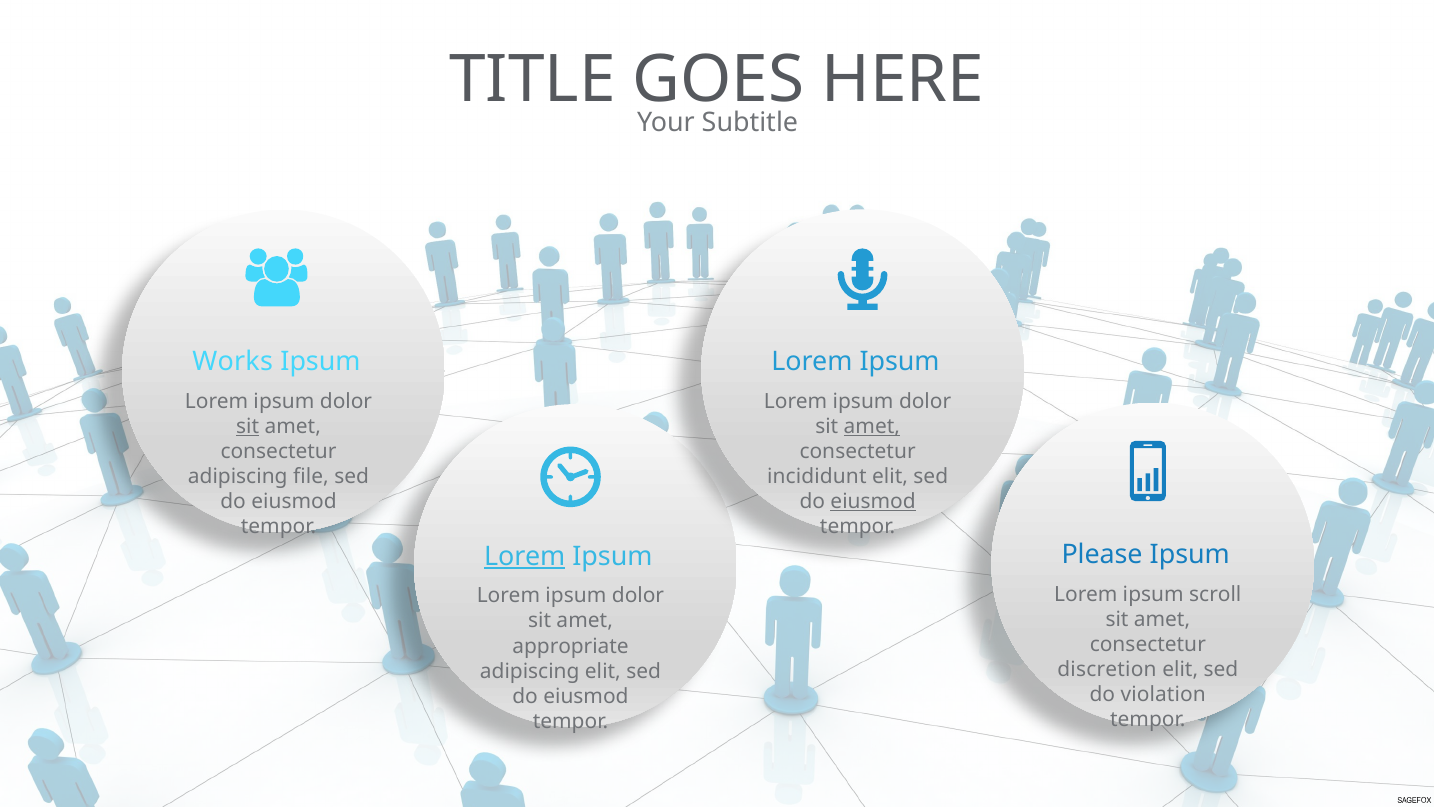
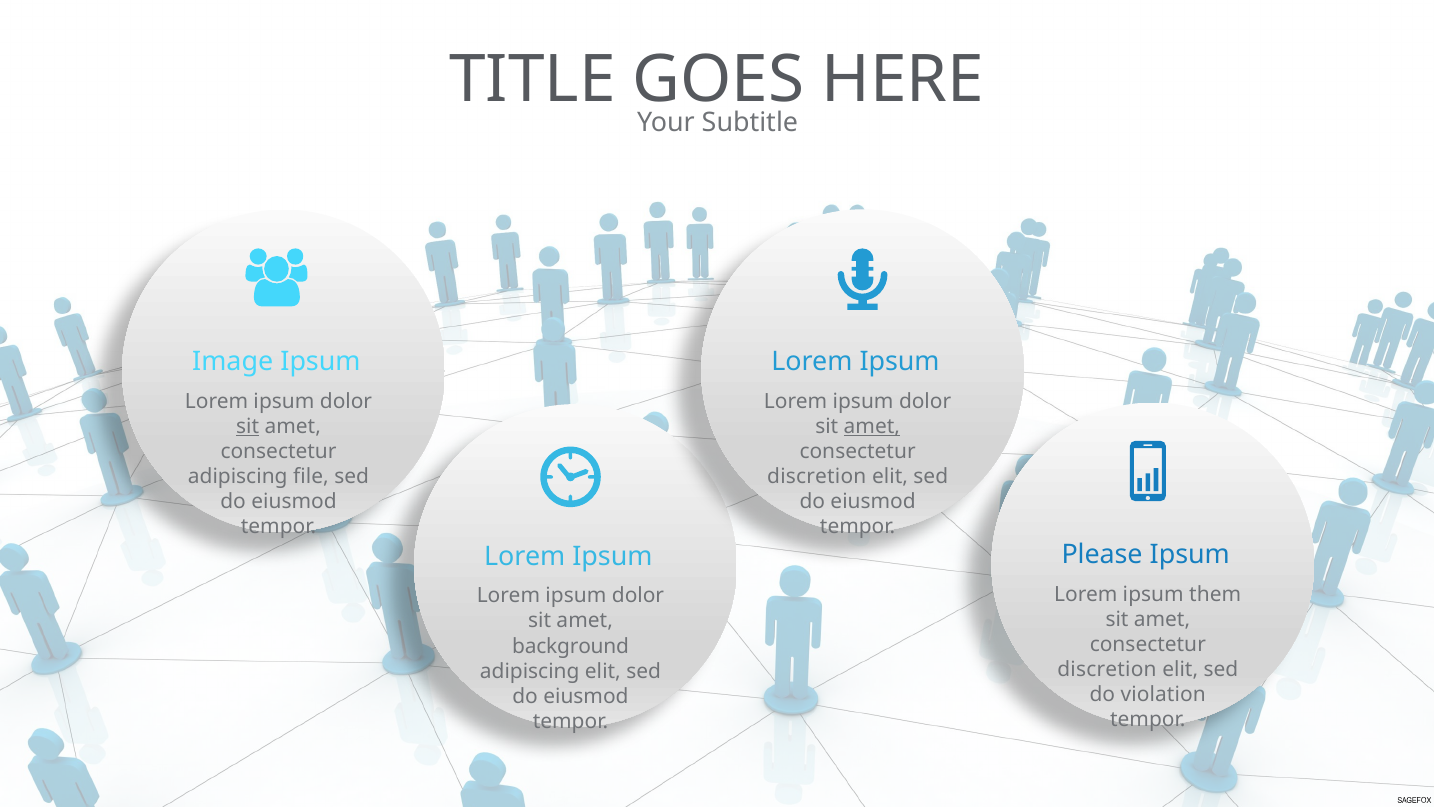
Works: Works -> Image
incididunt at (817, 476): incididunt -> discretion
eiusmod at (873, 501) underline: present -> none
Lorem at (525, 556) underline: present -> none
scroll: scroll -> them
appropriate: appropriate -> background
